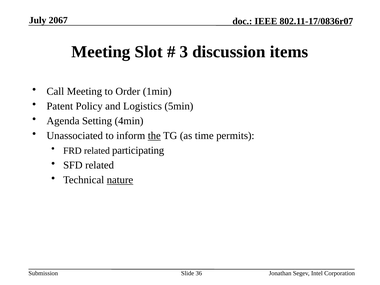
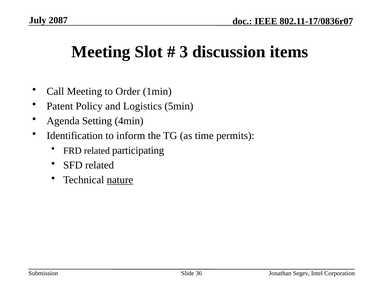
2067: 2067 -> 2087
Unassociated: Unassociated -> Identification
the underline: present -> none
